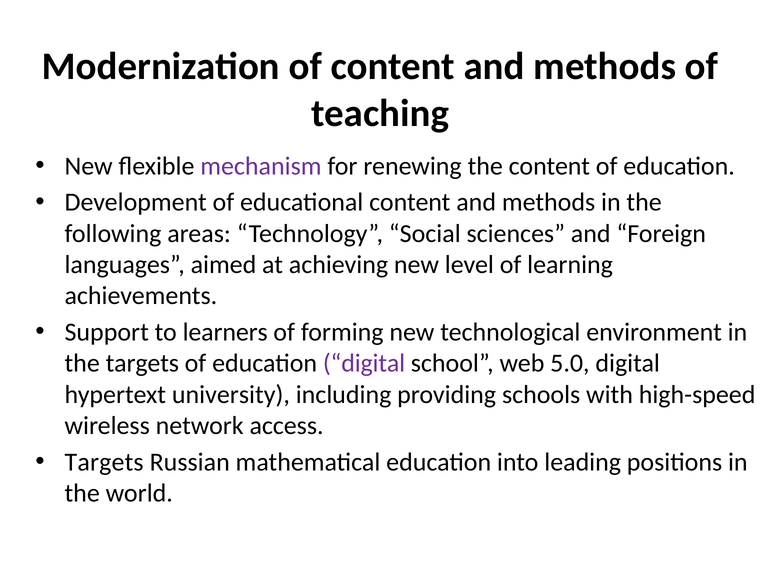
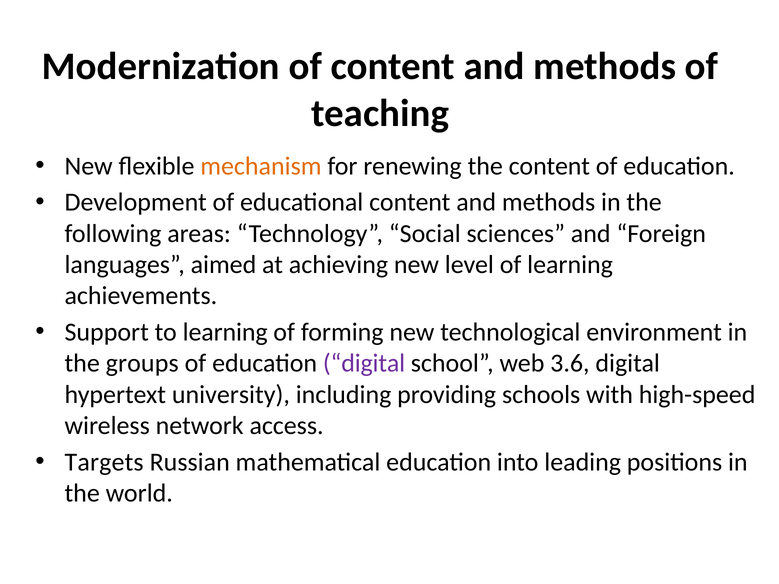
mechanism colour: purple -> orange
to learners: learners -> learning
the targets: targets -> groups
5.0: 5.0 -> 3.6
